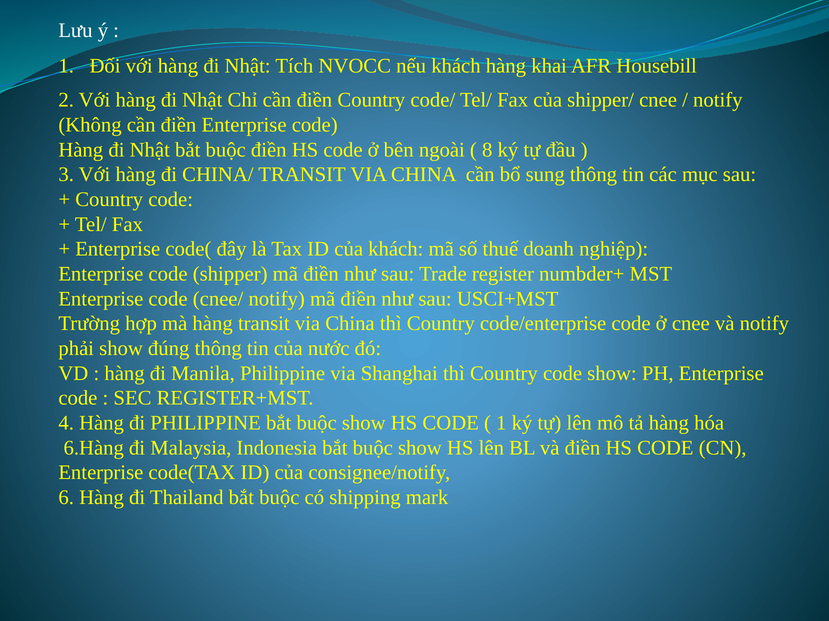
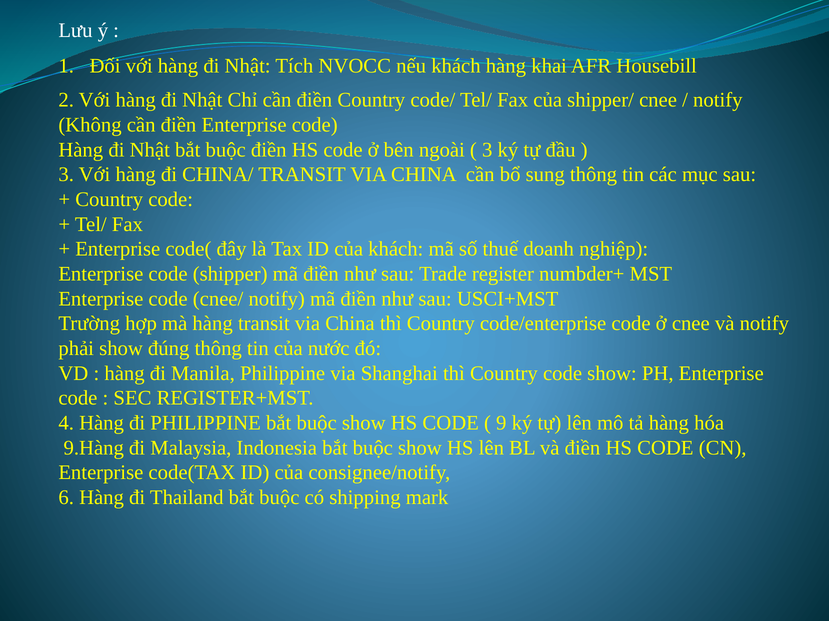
8 at (487, 150): 8 -> 3
1 at (501, 423): 1 -> 9
6.Hàng: 6.Hàng -> 9.Hàng
